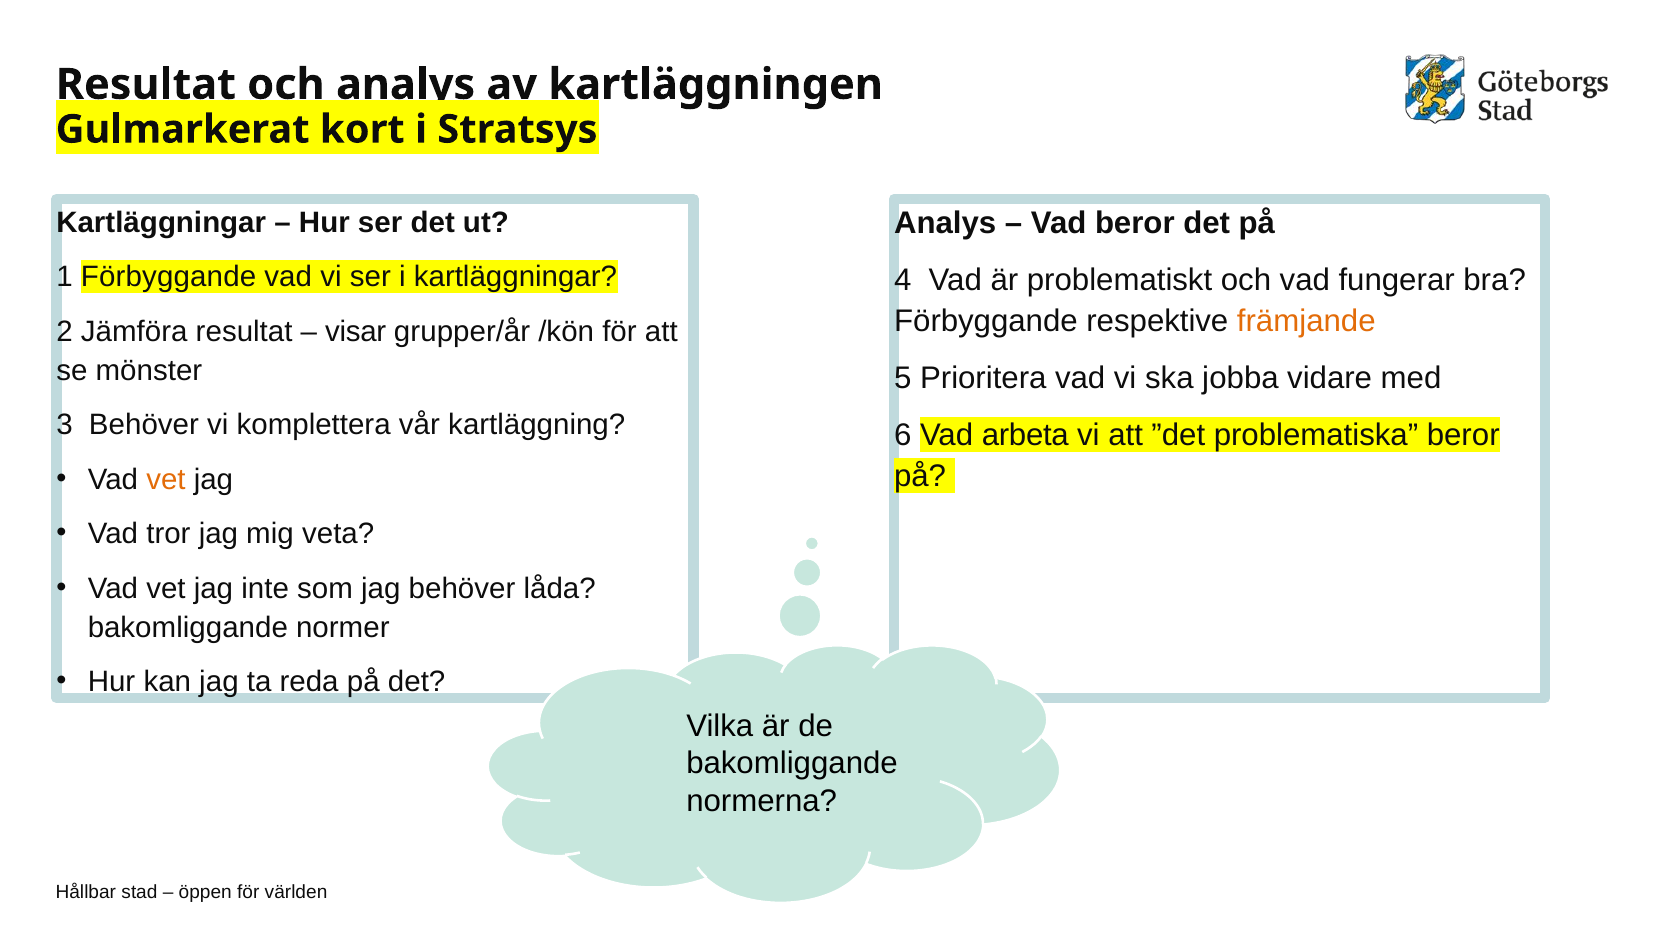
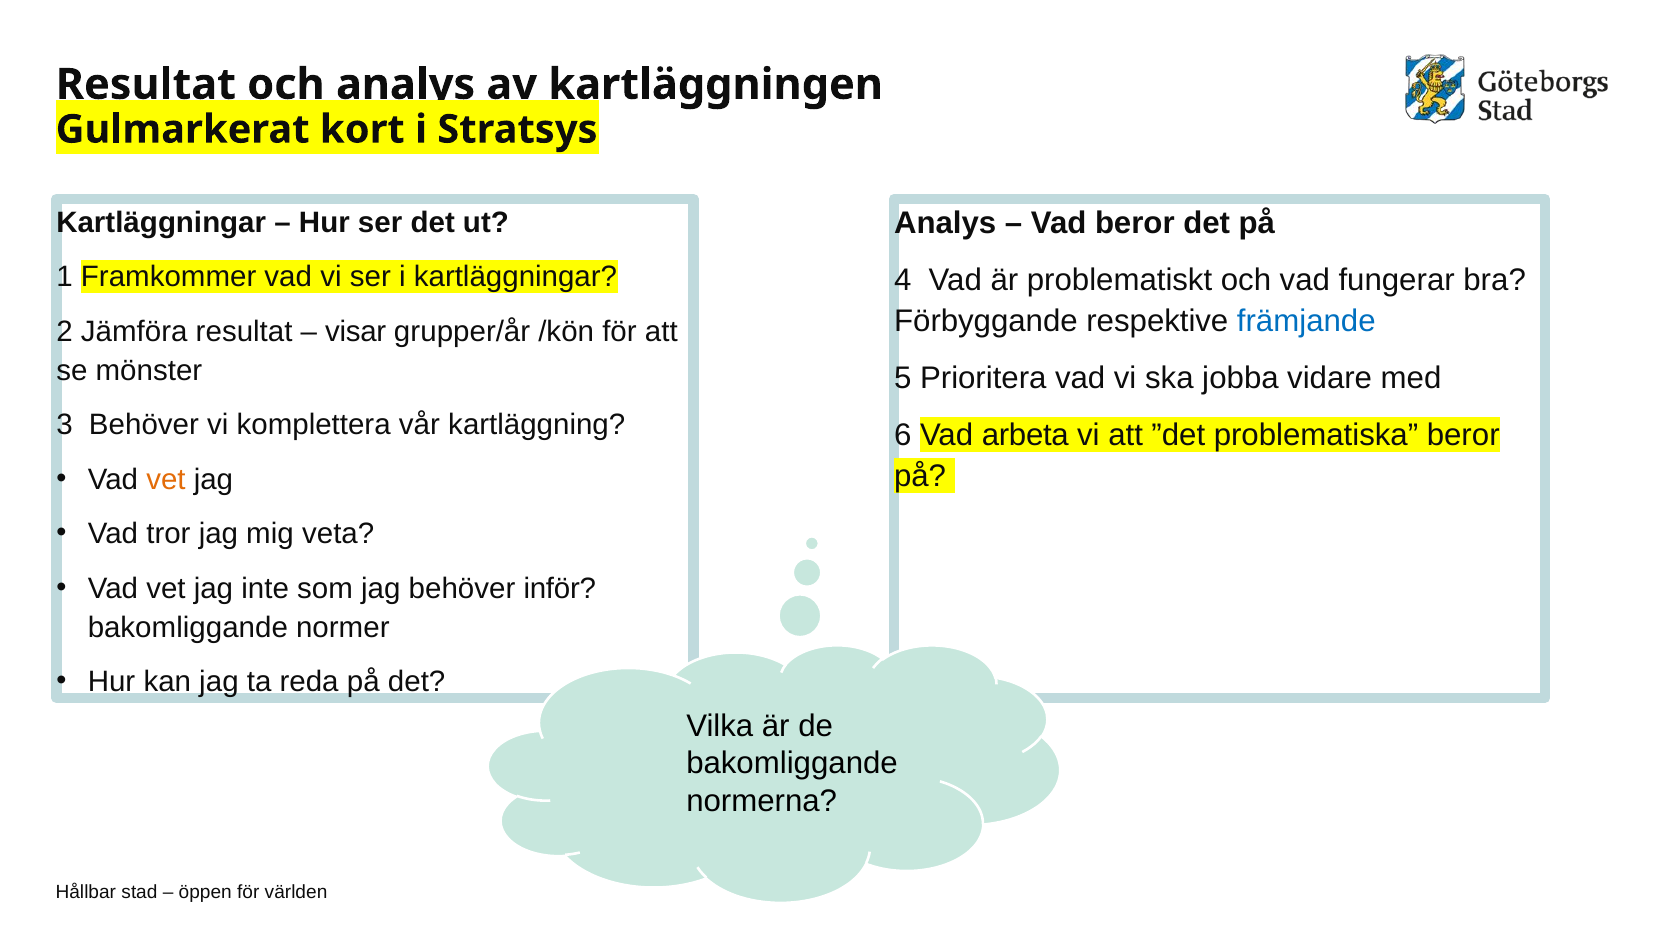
1 Förbyggande: Förbyggande -> Framkommer
främjande colour: orange -> blue
låda: låda -> inför
